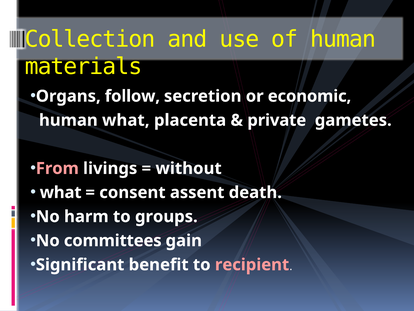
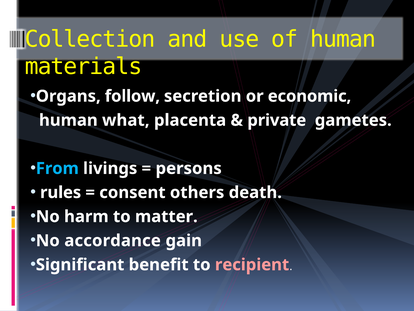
From colour: pink -> light blue
without: without -> persons
what at (61, 192): what -> rules
assent: assent -> others
groups: groups -> matter
committees: committees -> accordance
